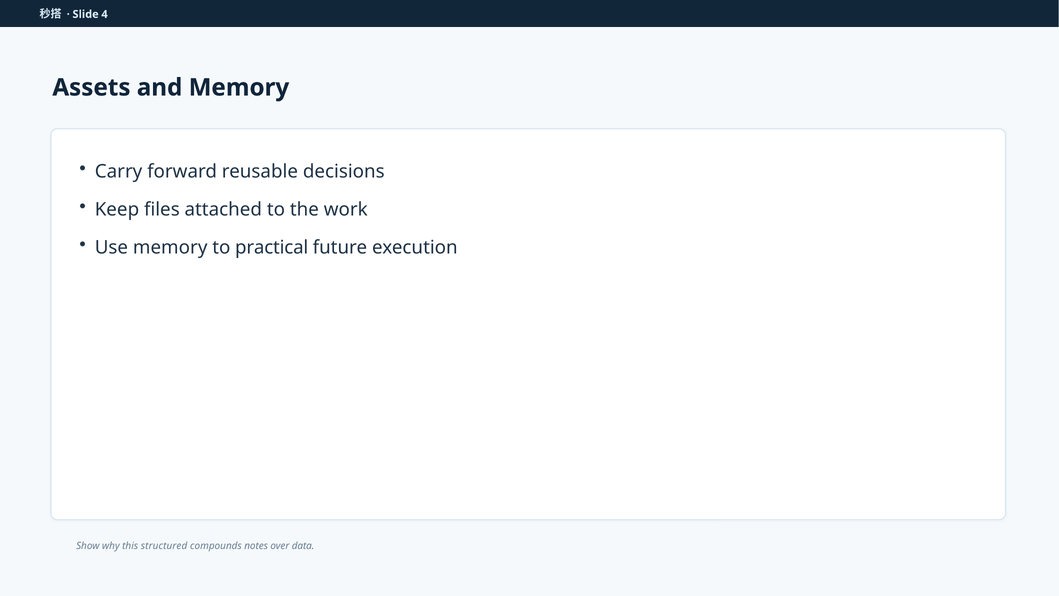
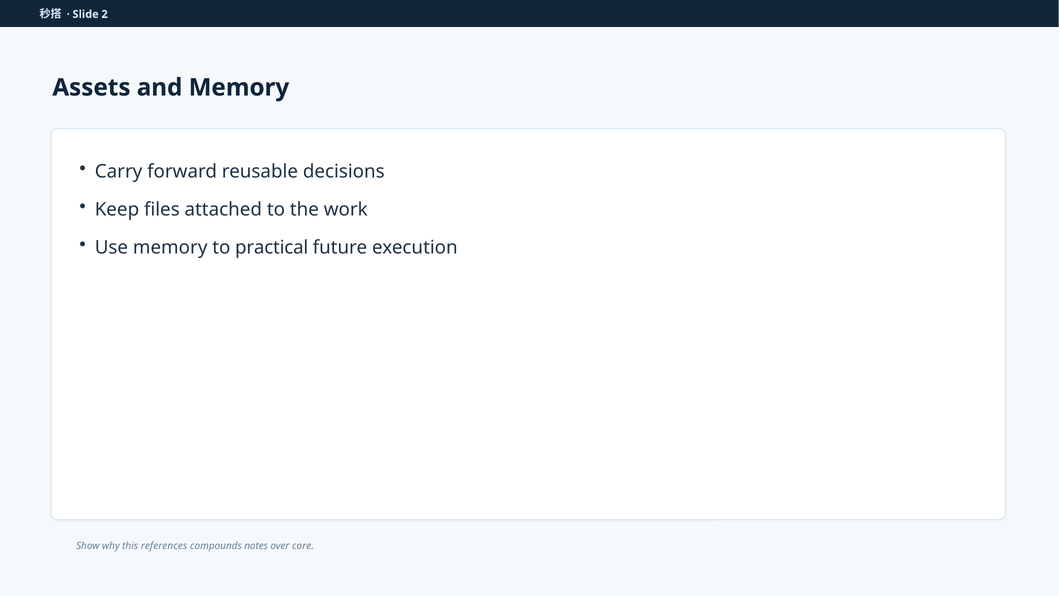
4: 4 -> 2
structured: structured -> references
data: data -> core
